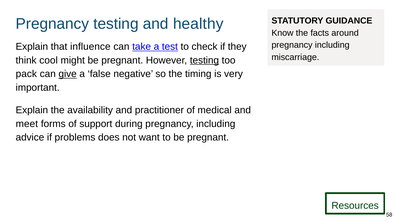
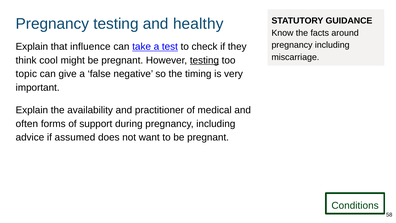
pack: pack -> topic
give underline: present -> none
meet: meet -> often
problems: problems -> assumed
Resources: Resources -> Conditions
